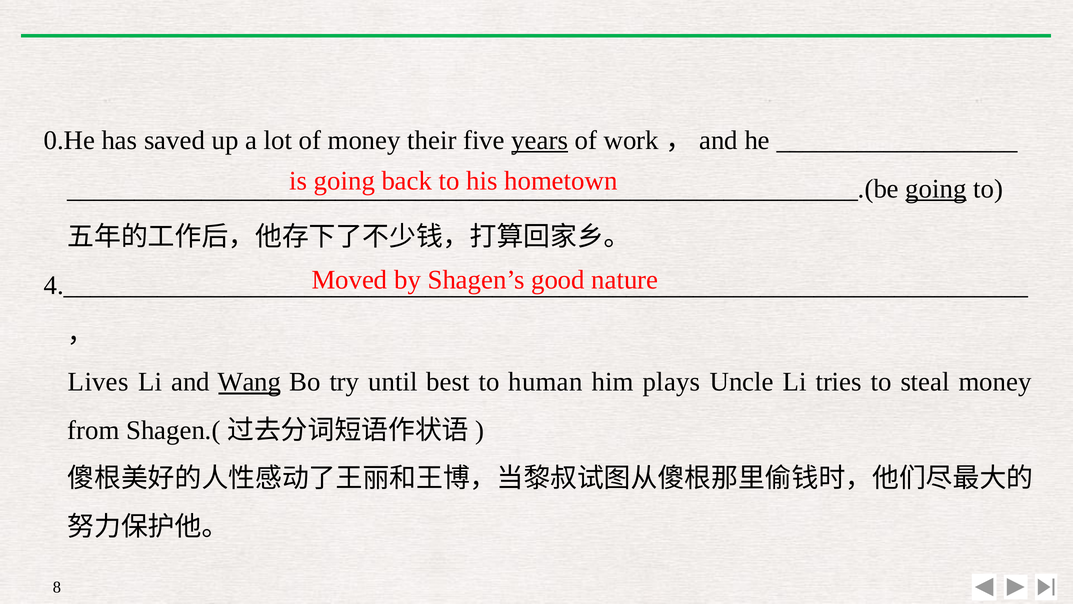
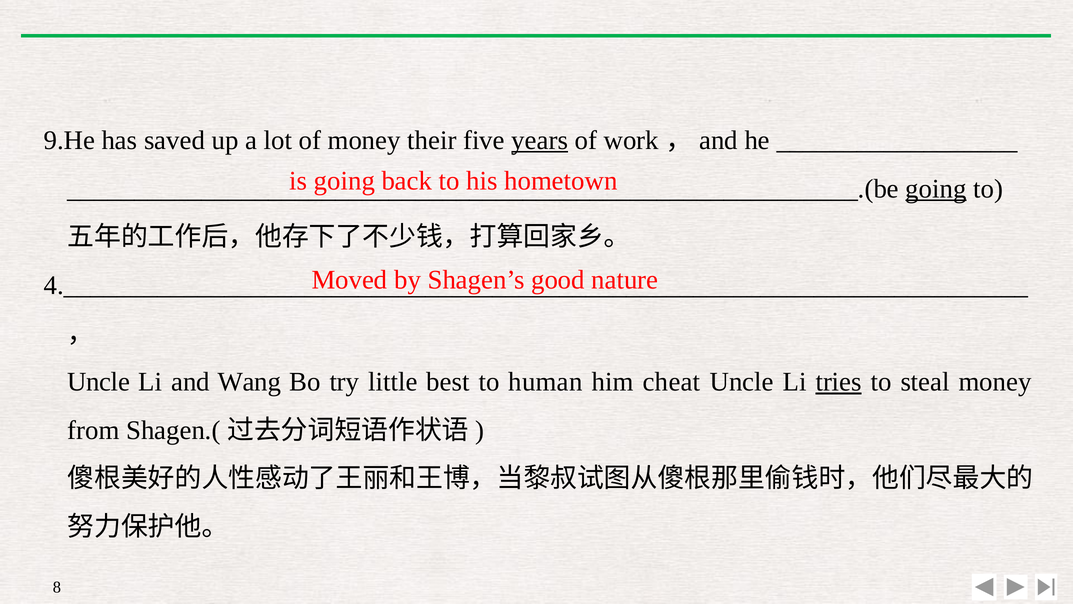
0.He: 0.He -> 9.He
Lives at (98, 382): Lives -> Uncle
Wang underline: present -> none
until: until -> little
plays: plays -> cheat
tries underline: none -> present
